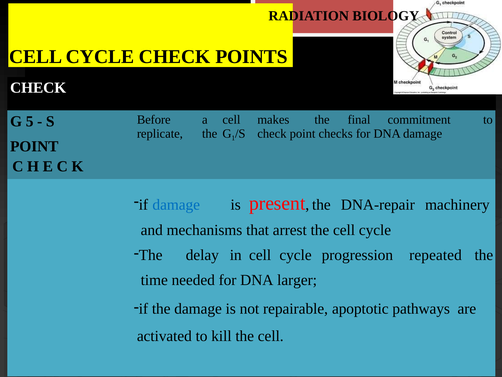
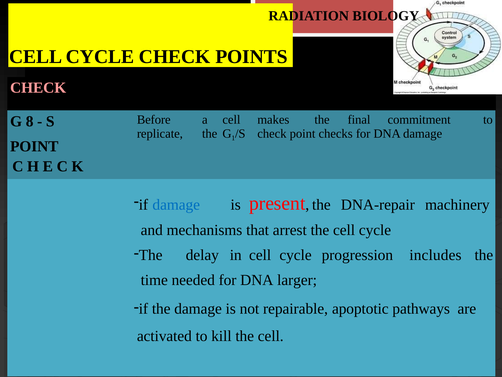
CHECK at (38, 88) colour: white -> pink
5: 5 -> 8
repeated: repeated -> includes
